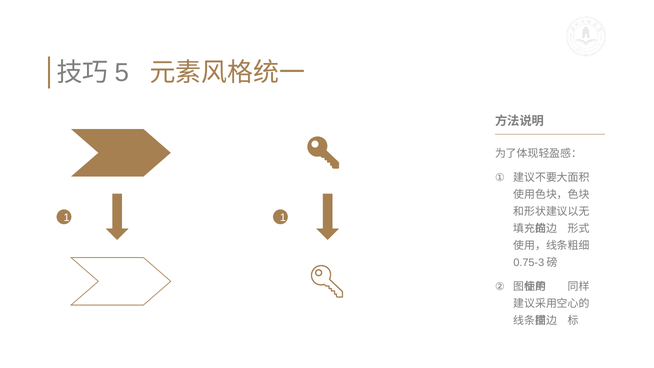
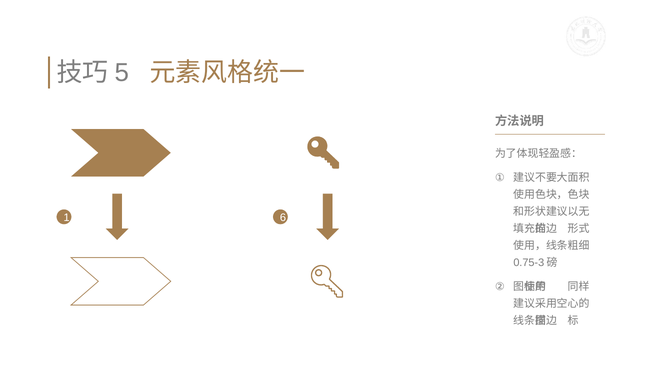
1 1: 1 -> 6
